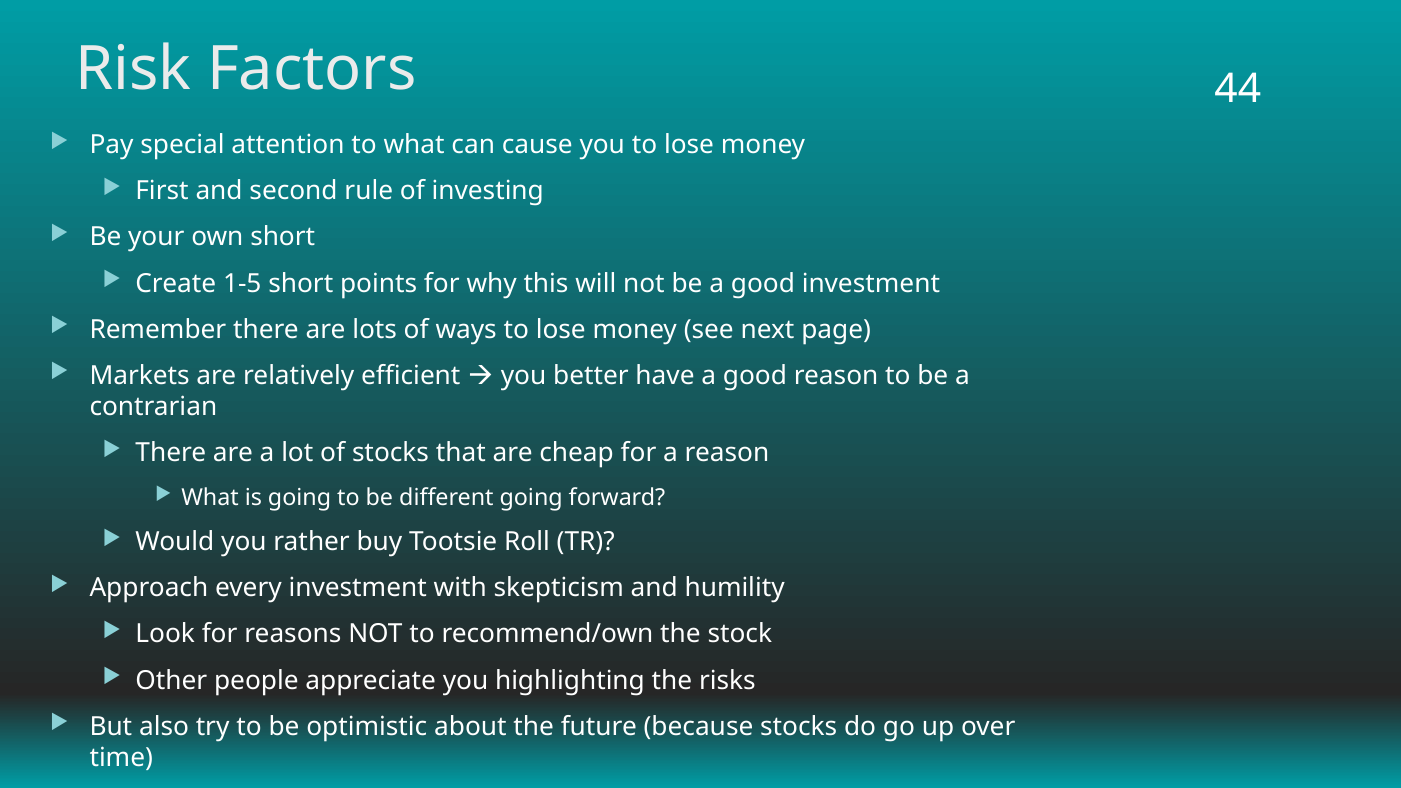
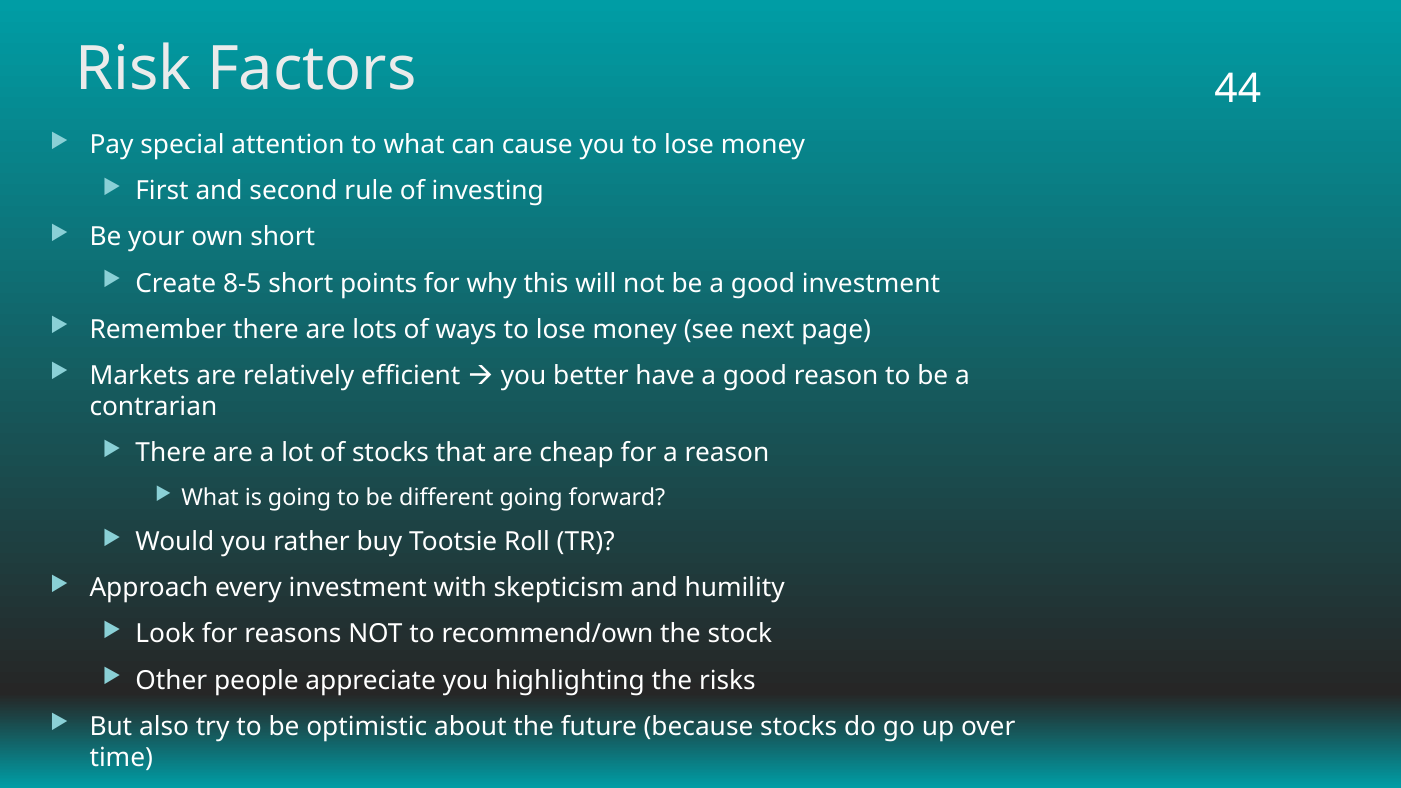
1-5: 1-5 -> 8-5
